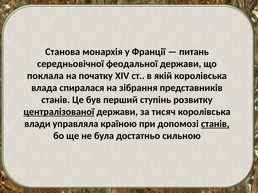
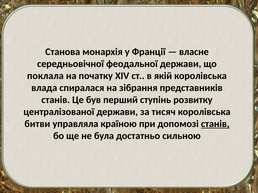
питань: питань -> власне
централізованої underline: present -> none
влади: влади -> битви
